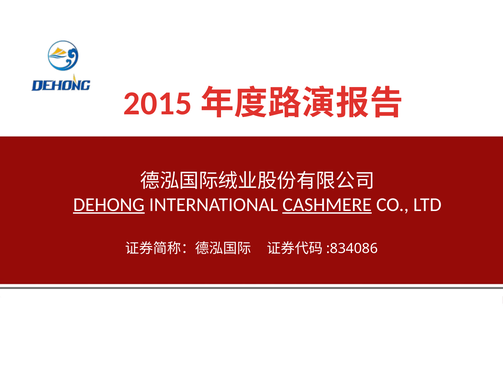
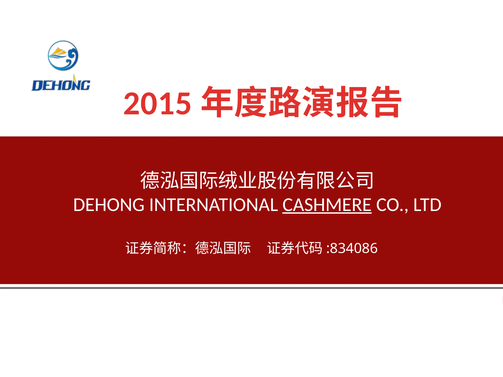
DEHONG underline: present -> none
